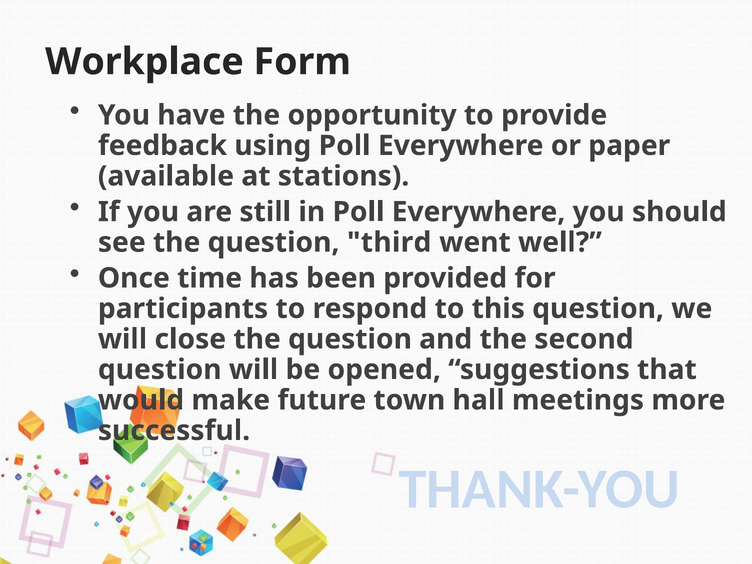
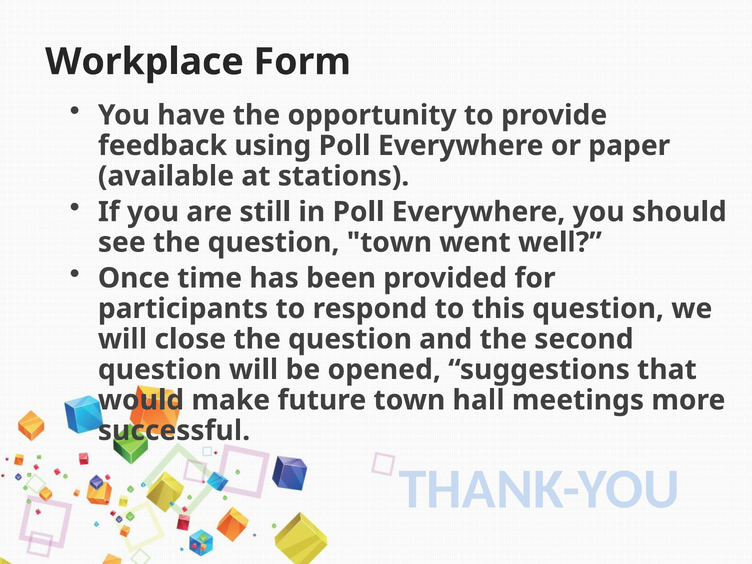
question third: third -> town
